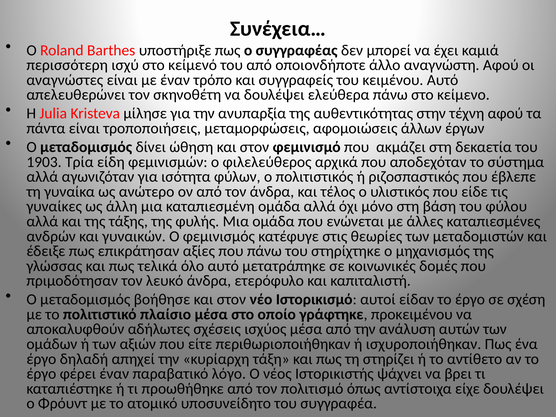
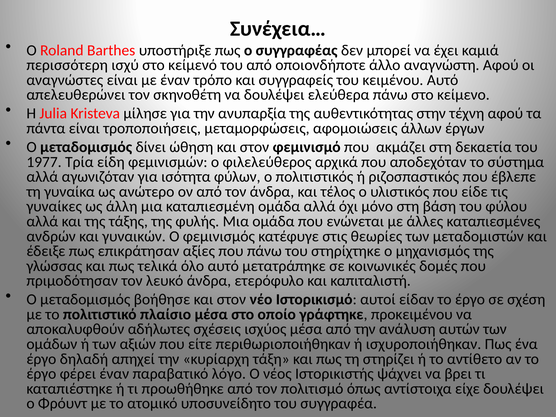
1903: 1903 -> 1977
